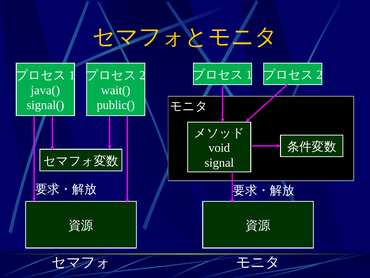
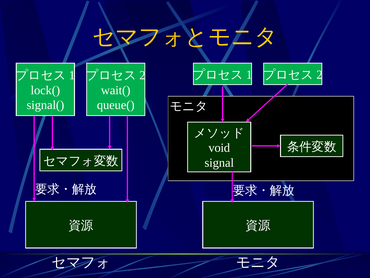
java(: java( -> lock(
public(: public( -> queue(
